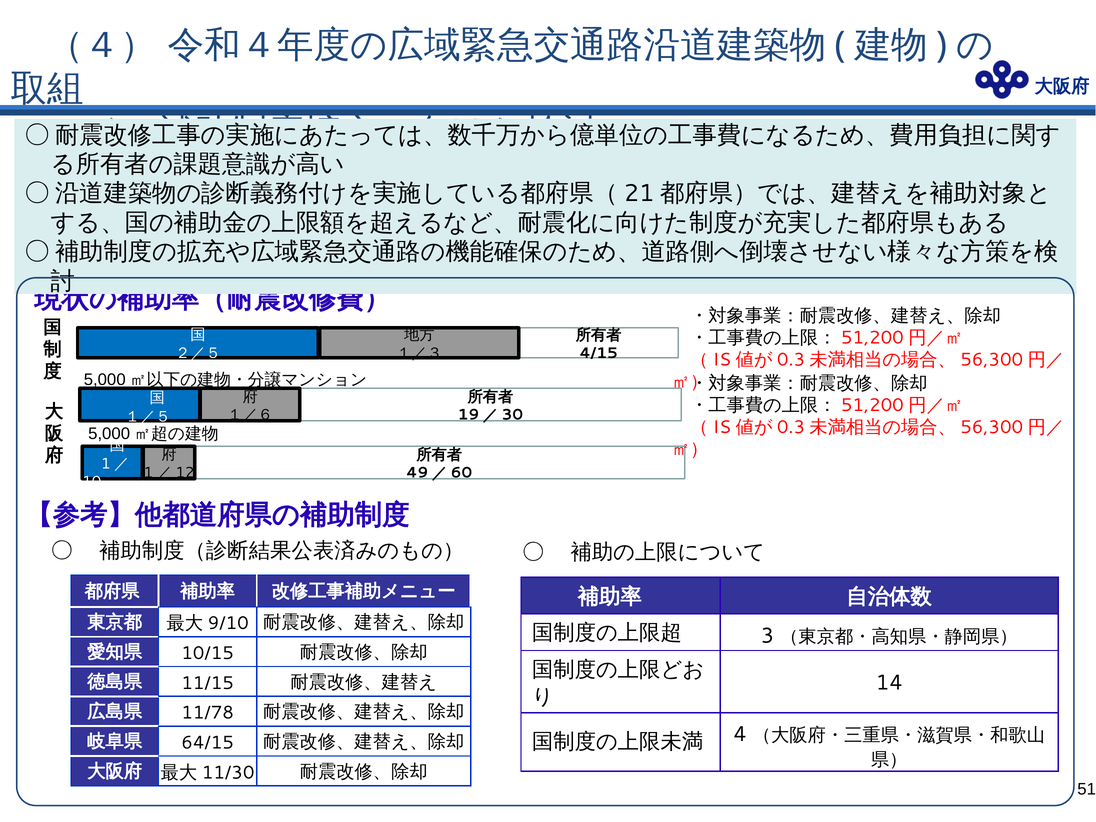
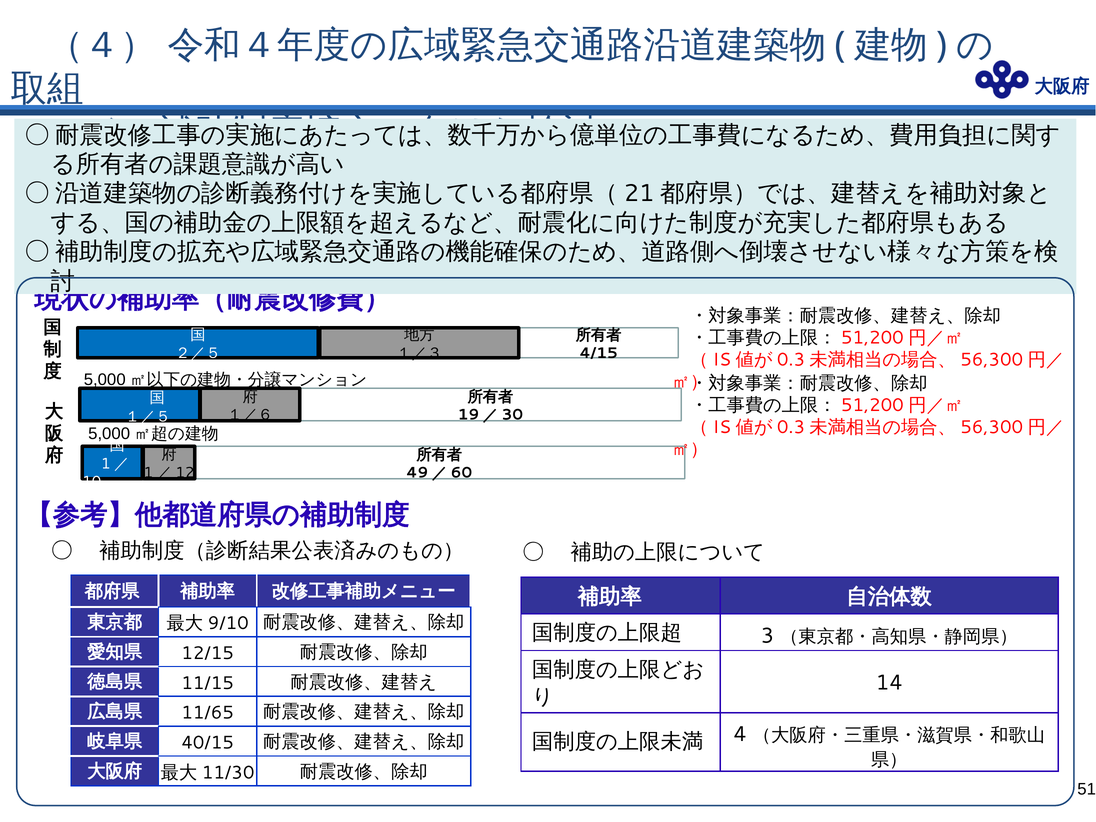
10/15: 10/15 -> 12/15
11/78: 11/78 -> 11/65
64/15: 64/15 -> 40/15
